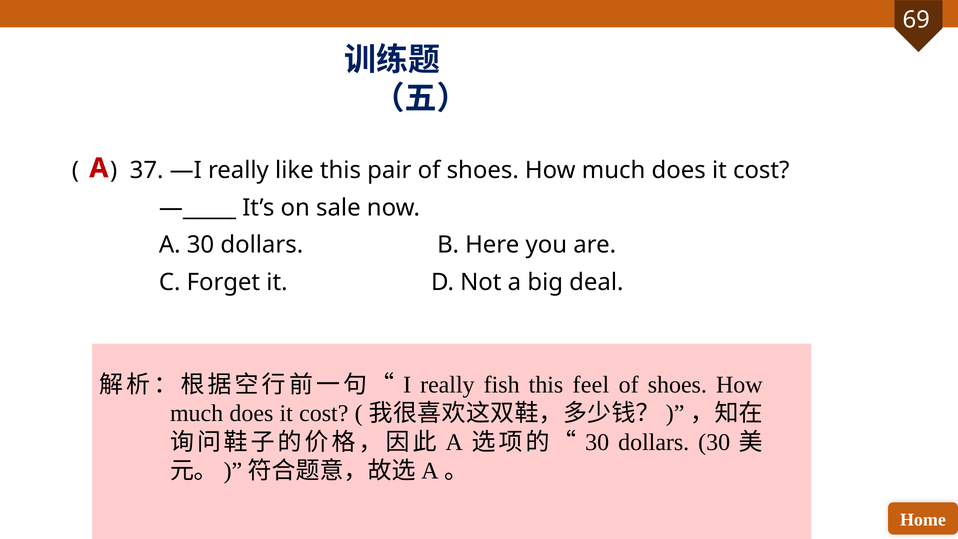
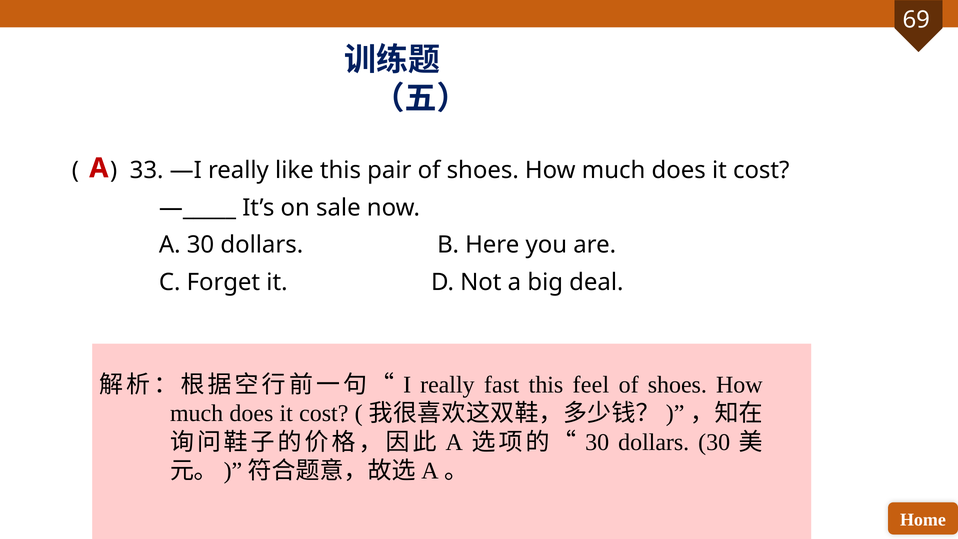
37: 37 -> 33
fish: fish -> fast
